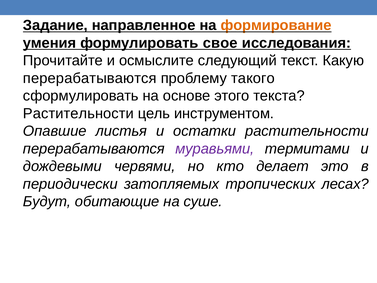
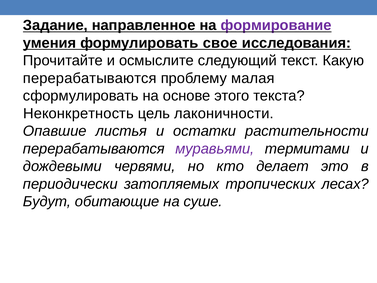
формирование colour: orange -> purple
такого: такого -> малая
Растительности at (78, 113): Растительности -> Неконкретность
инструментом: инструментом -> лаконичности
